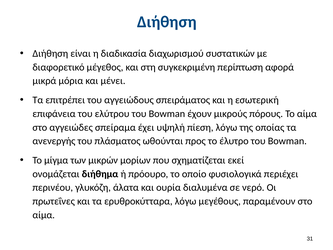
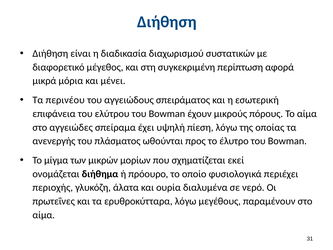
επιτρέπει: επιτρέπει -> περινέου
περινέου: περινέου -> περιοχής
